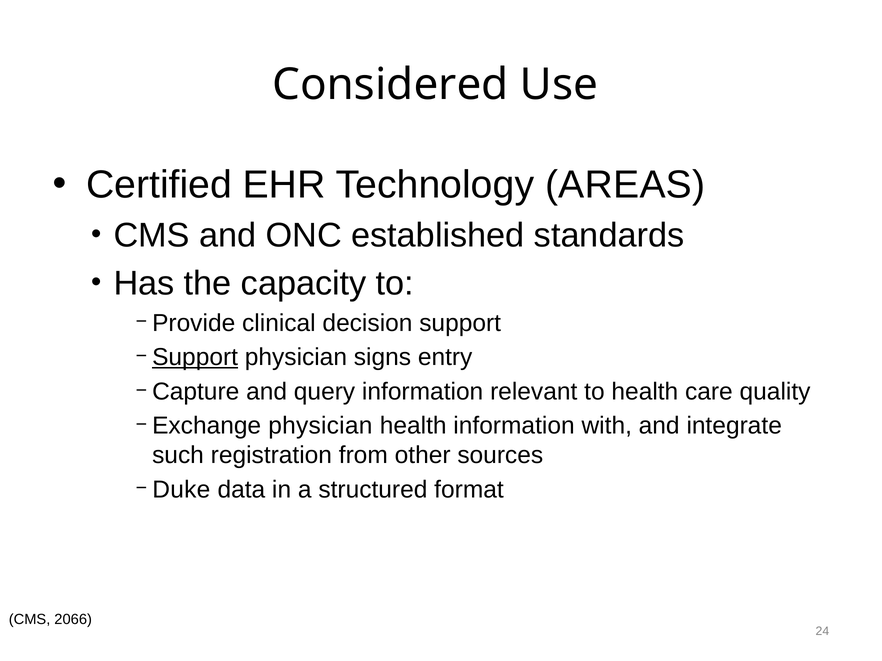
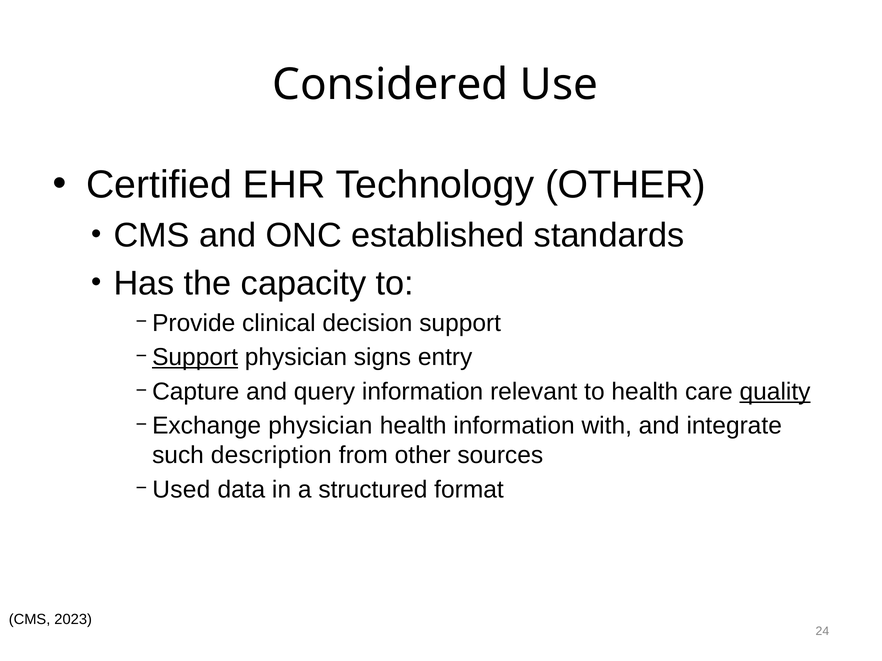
Technology AREAS: AREAS -> OTHER
quality underline: none -> present
registration: registration -> description
Duke: Duke -> Used
2066: 2066 -> 2023
